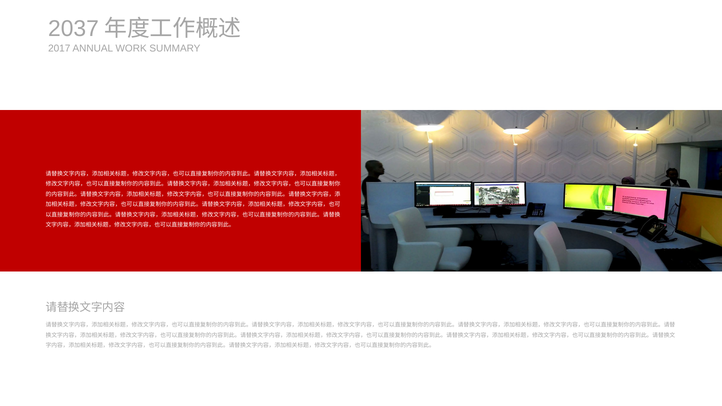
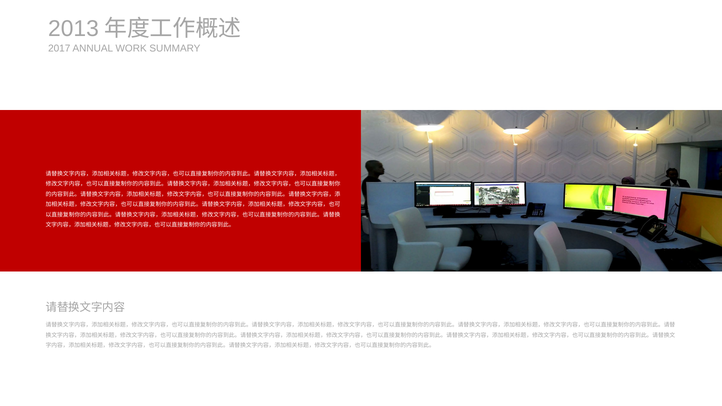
2037: 2037 -> 2013
